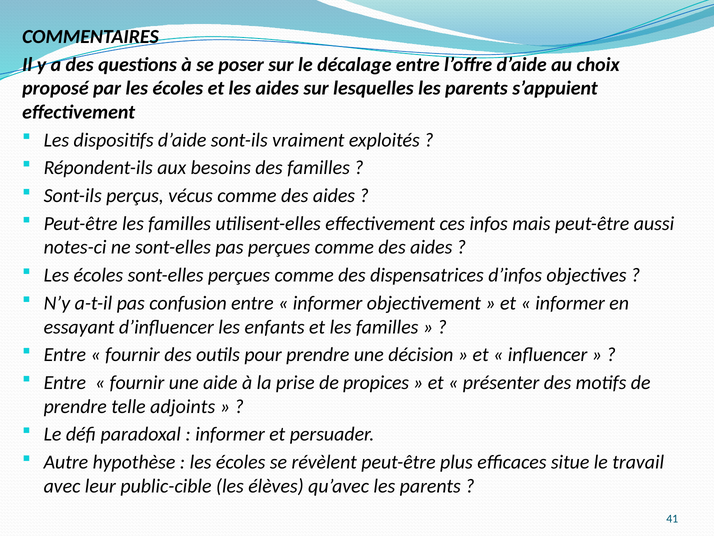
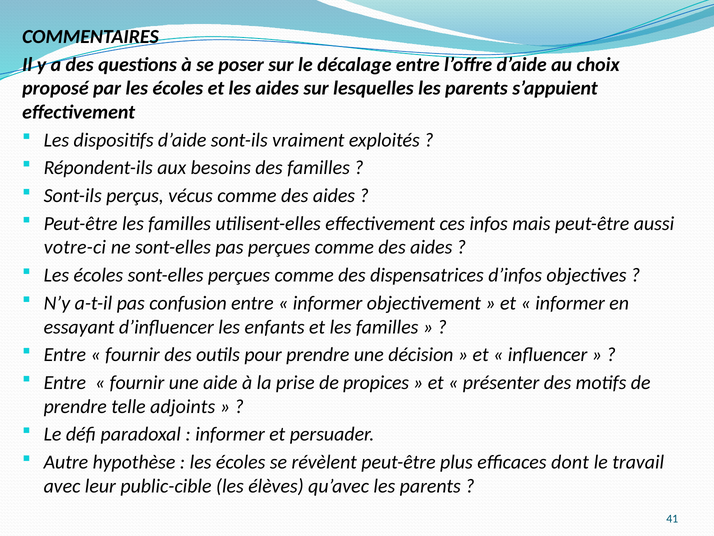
notes-ci: notes-ci -> votre-ci
situe: situe -> dont
